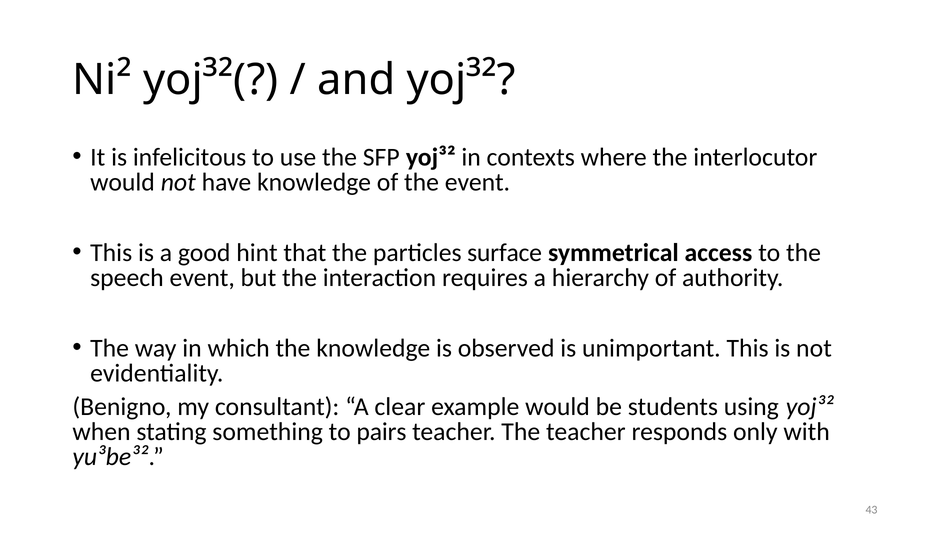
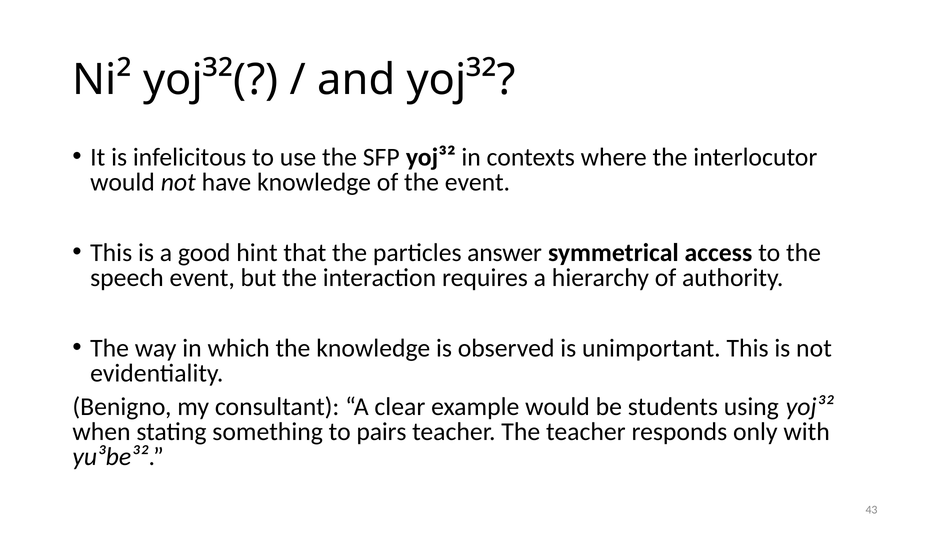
surface: surface -> answer
